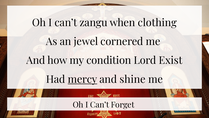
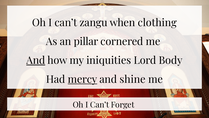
jewel: jewel -> pillar
And at (36, 60) underline: none -> present
condition: condition -> iniquities
Exist: Exist -> Body
